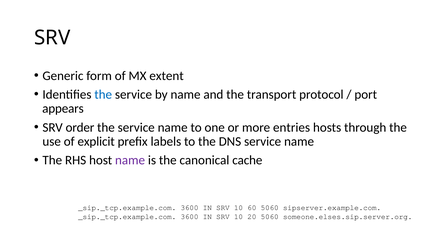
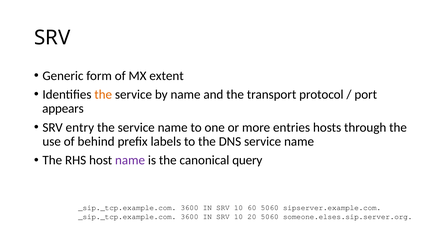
the at (103, 94) colour: blue -> orange
order: order -> entry
explicit: explicit -> behind
cache: cache -> query
